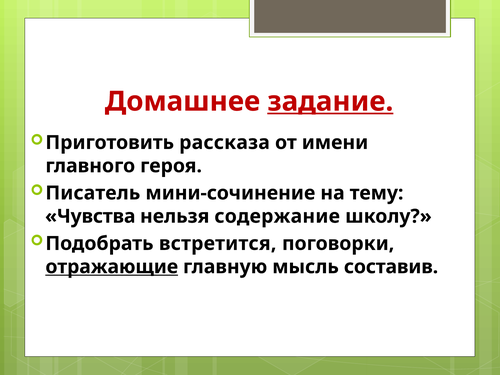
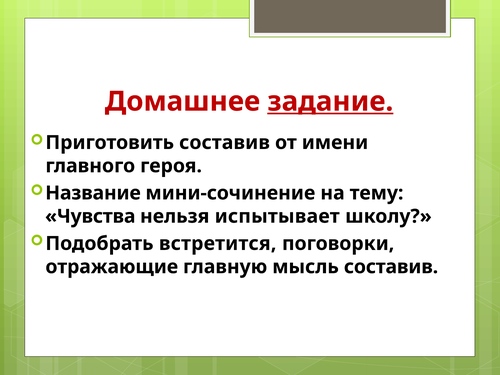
Приготовить рассказа: рассказа -> составив
Писатель: Писатель -> Название
содержание: содержание -> испытывает
отражающие underline: present -> none
